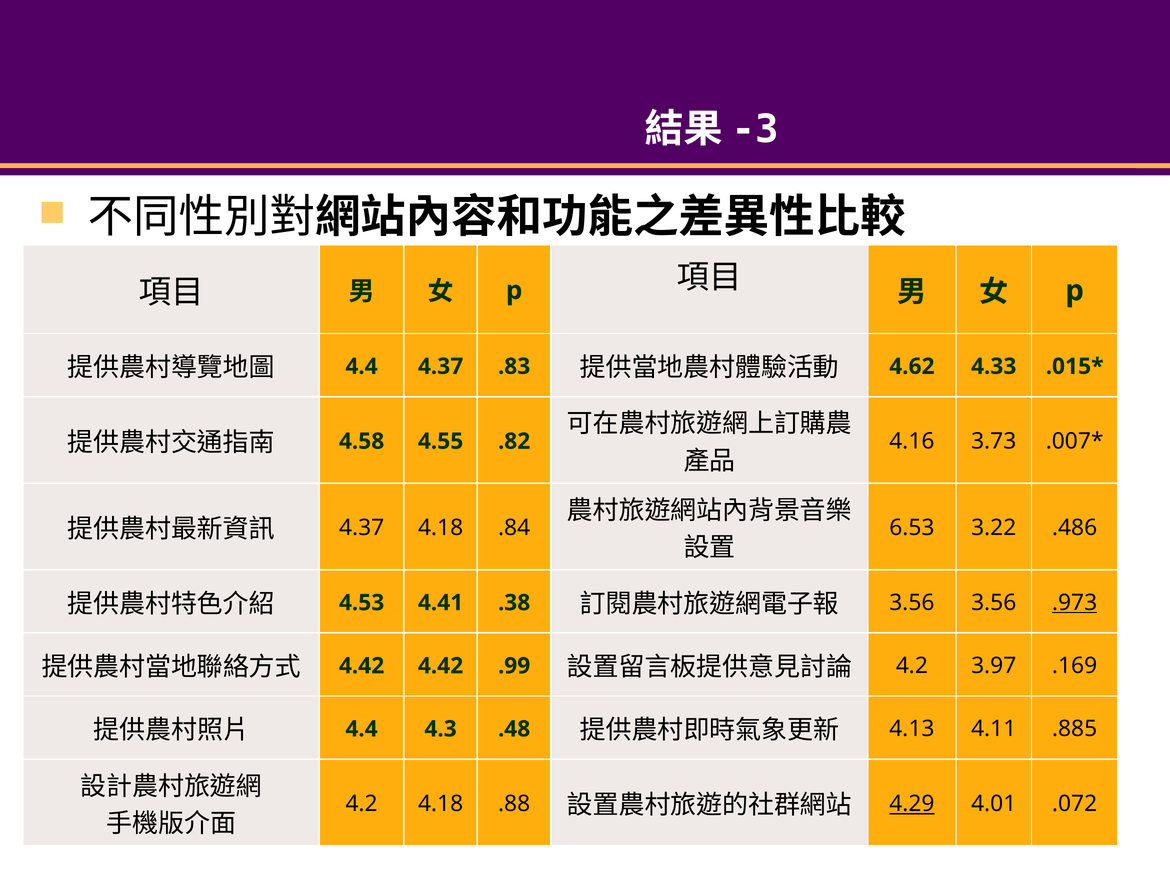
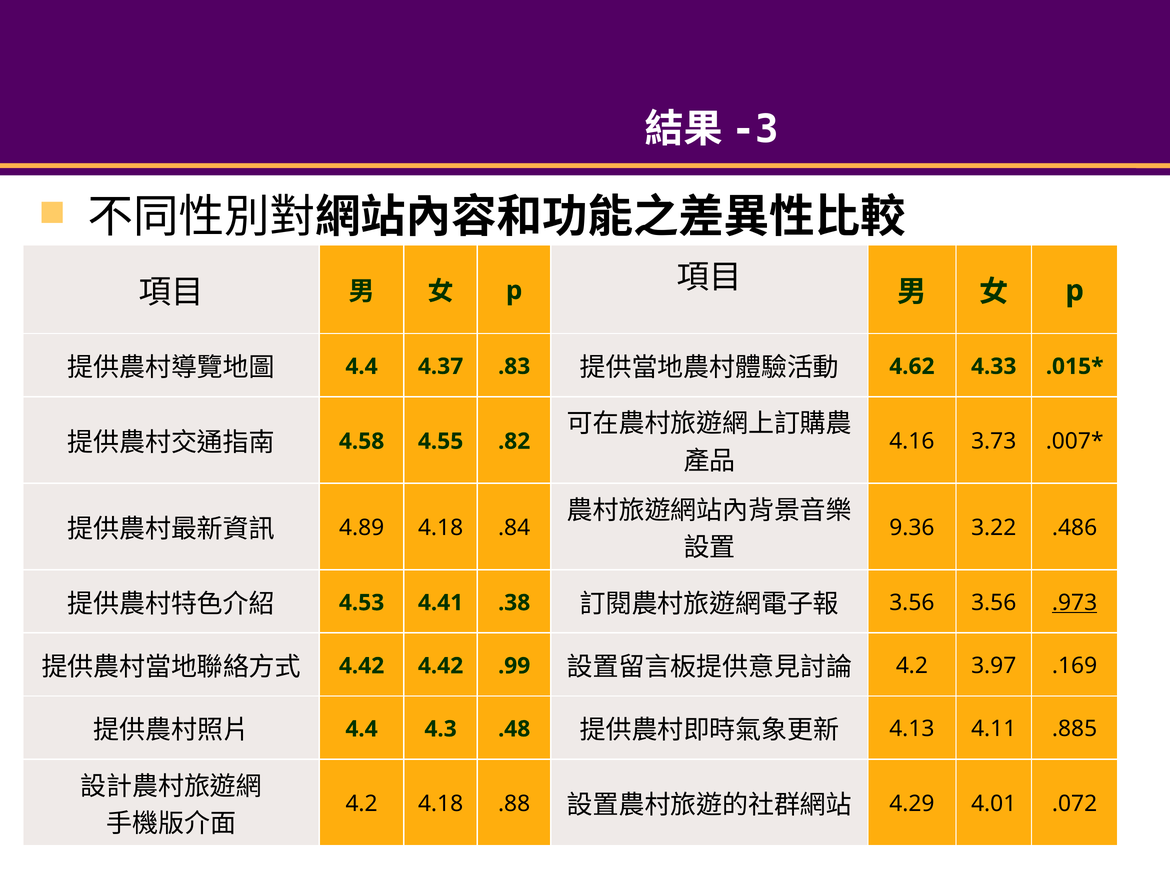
4.37 at (362, 528): 4.37 -> 4.89
6.53: 6.53 -> 9.36
4.29 underline: present -> none
